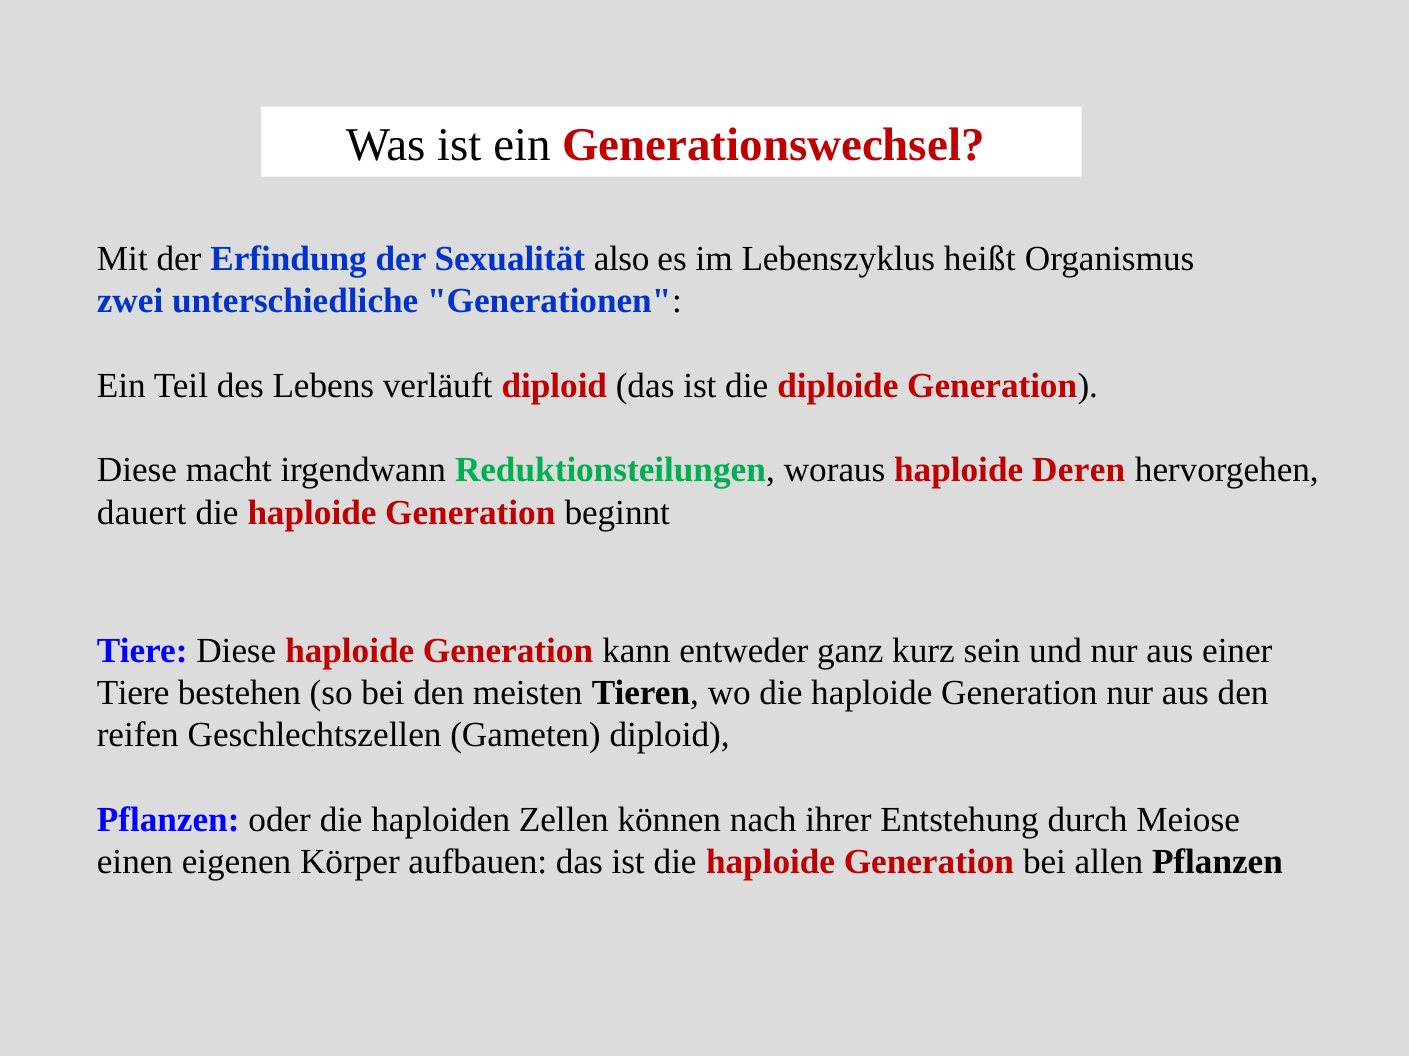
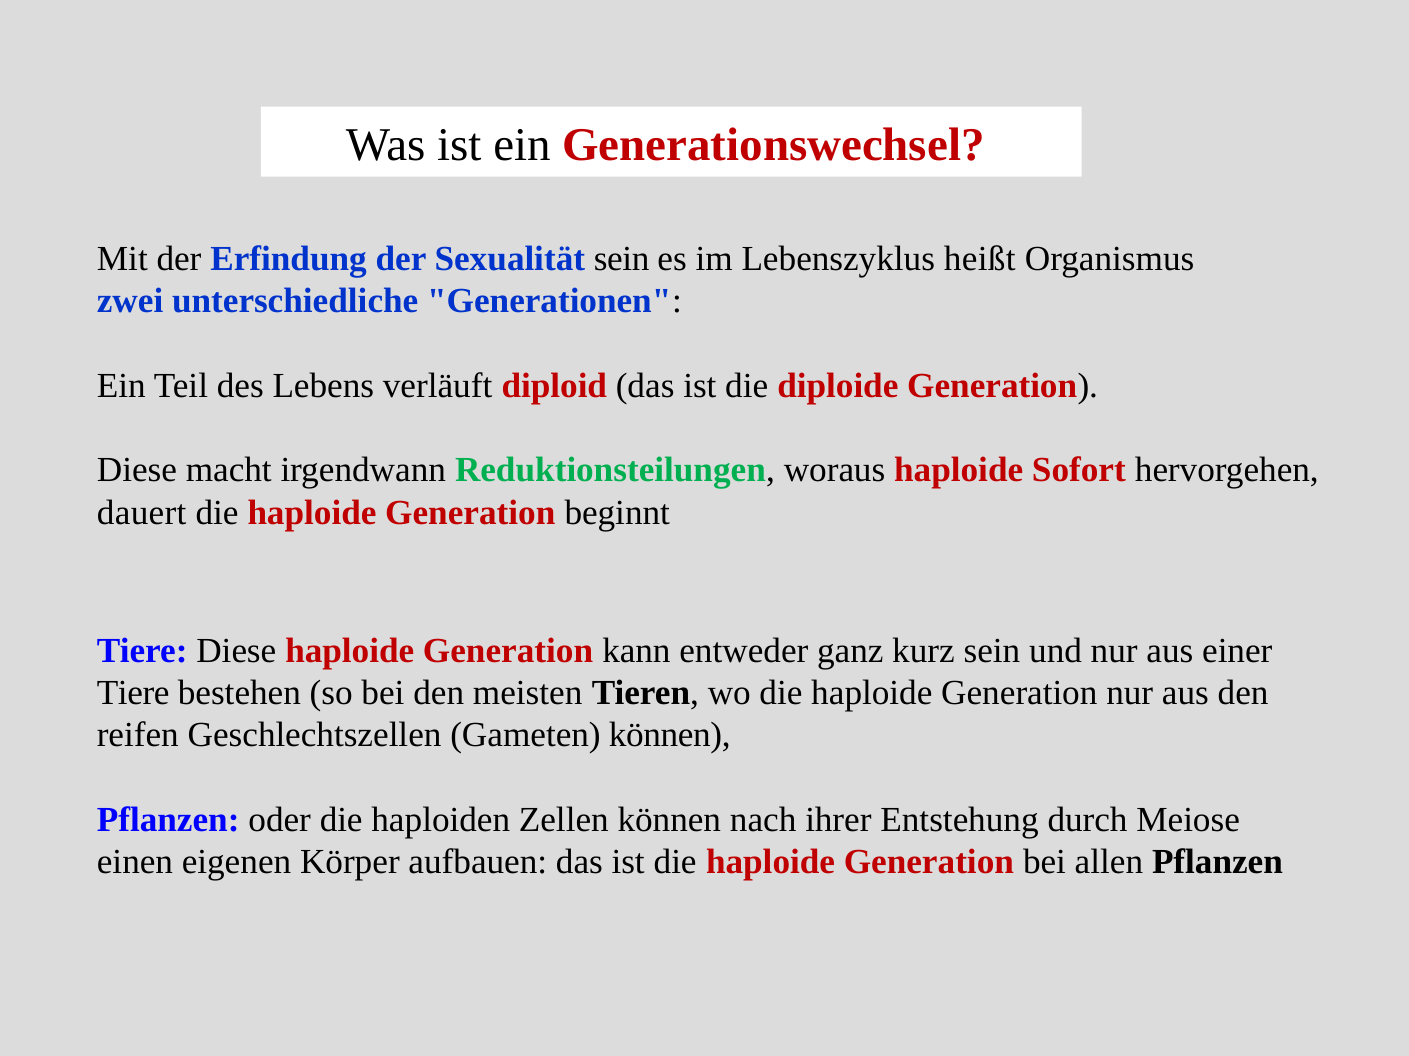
Sexualität also: also -> sein
Deren: Deren -> Sofort
Gameten diploid: diploid -> können
